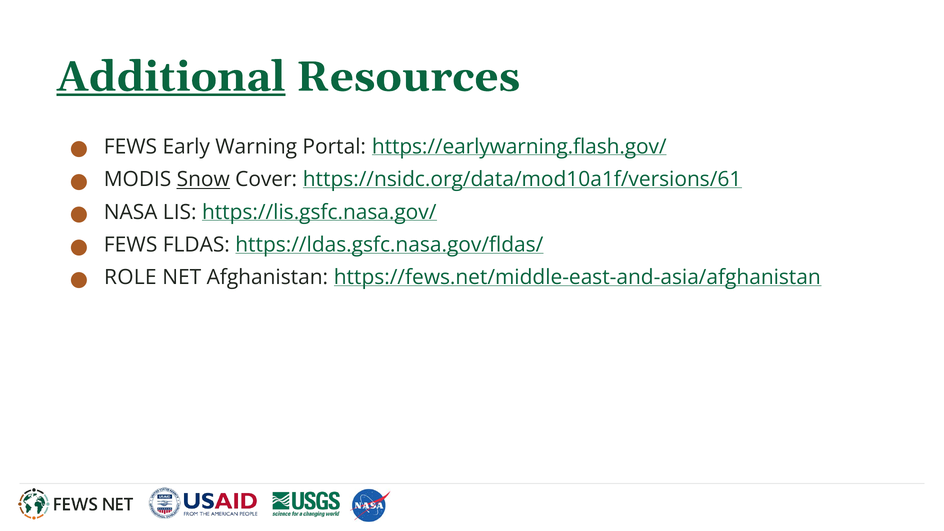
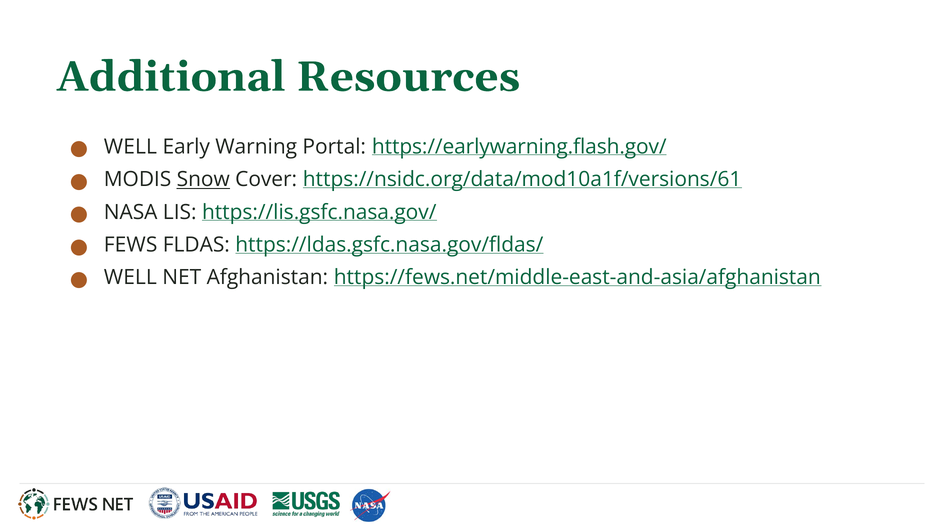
Additional underline: present -> none
FEWS at (130, 147): FEWS -> WELL
ROLE at (130, 278): ROLE -> WELL
